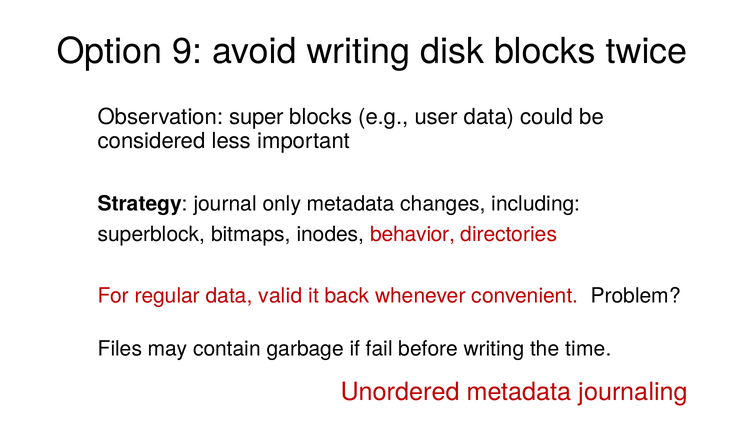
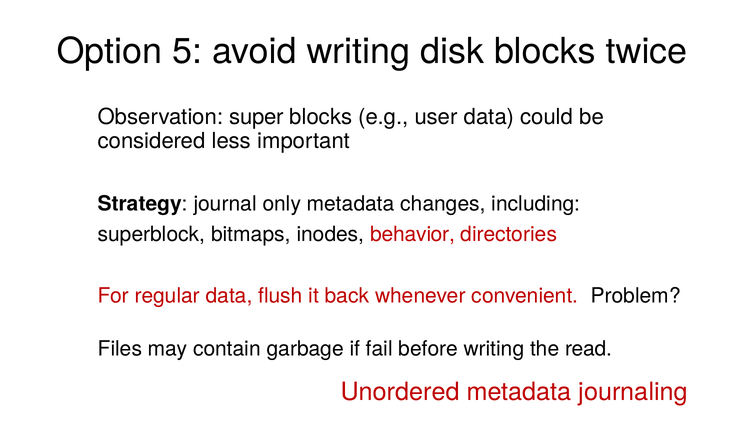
9: 9 -> 5
valid: valid -> flush
time: time -> read
